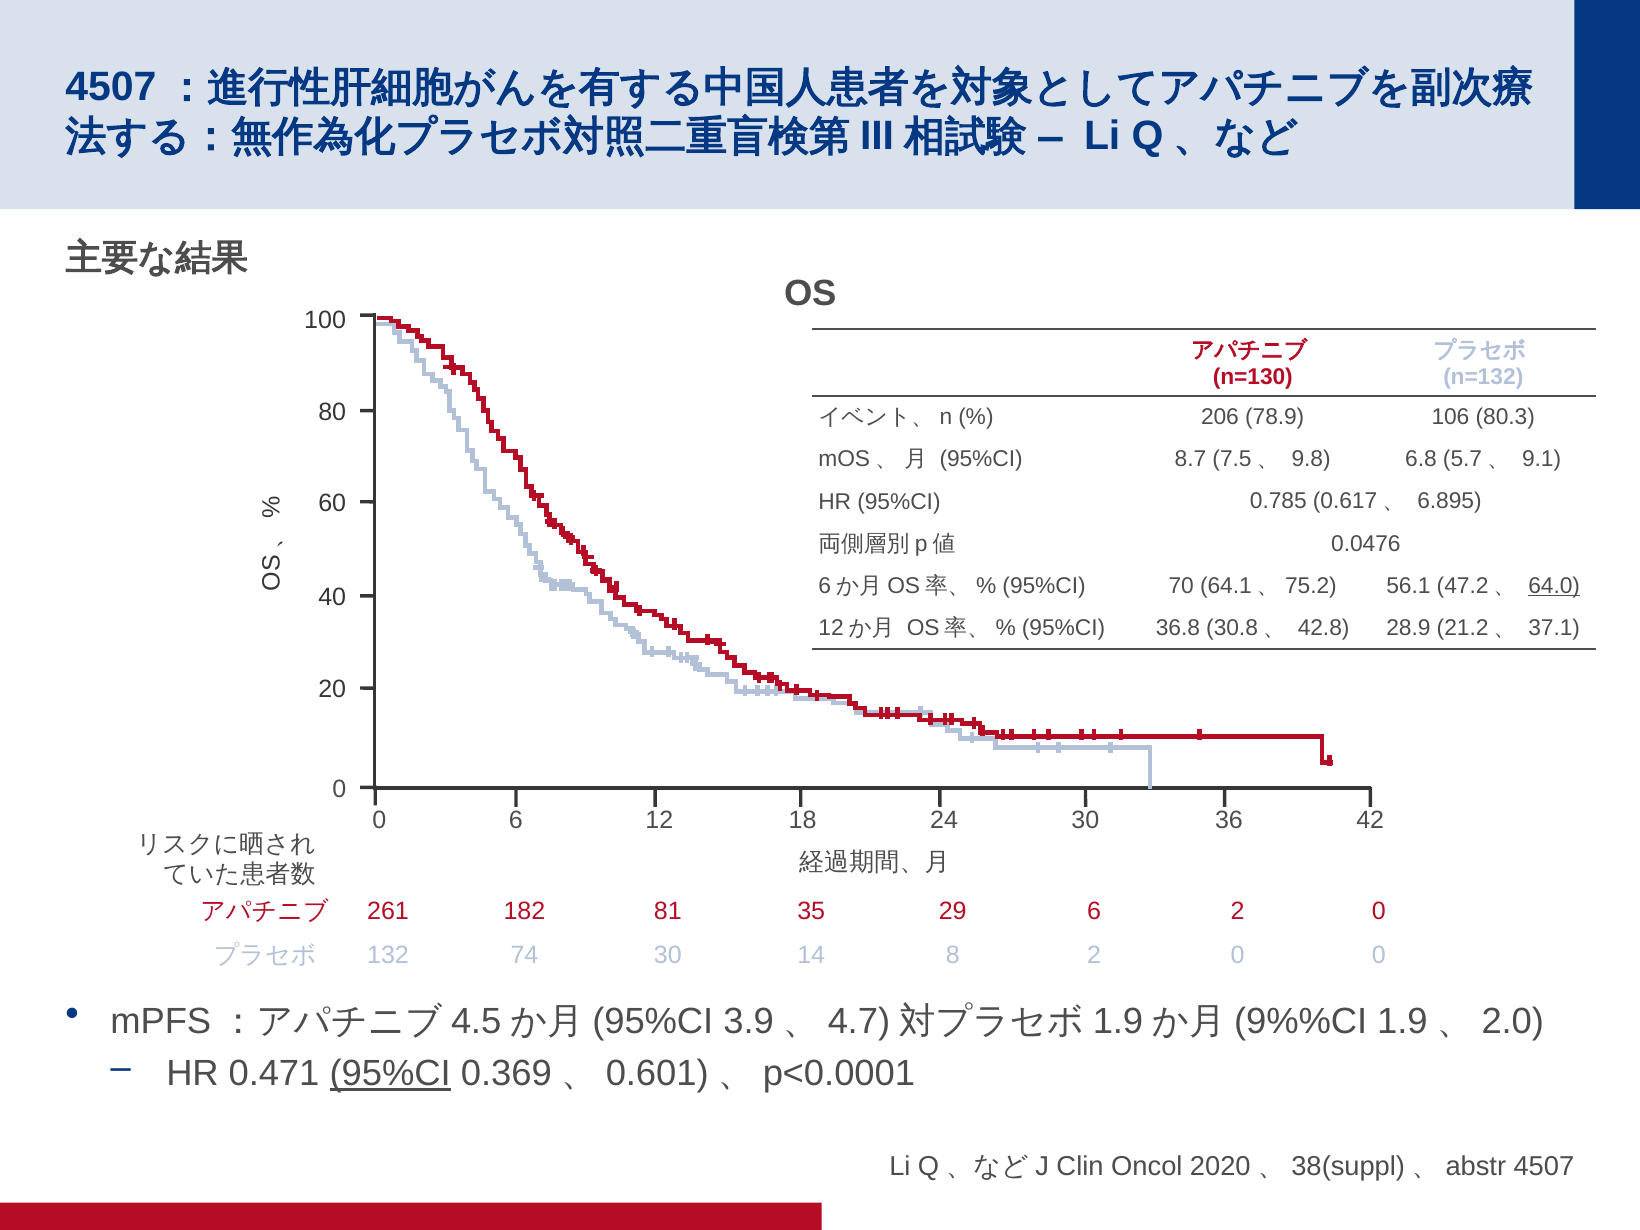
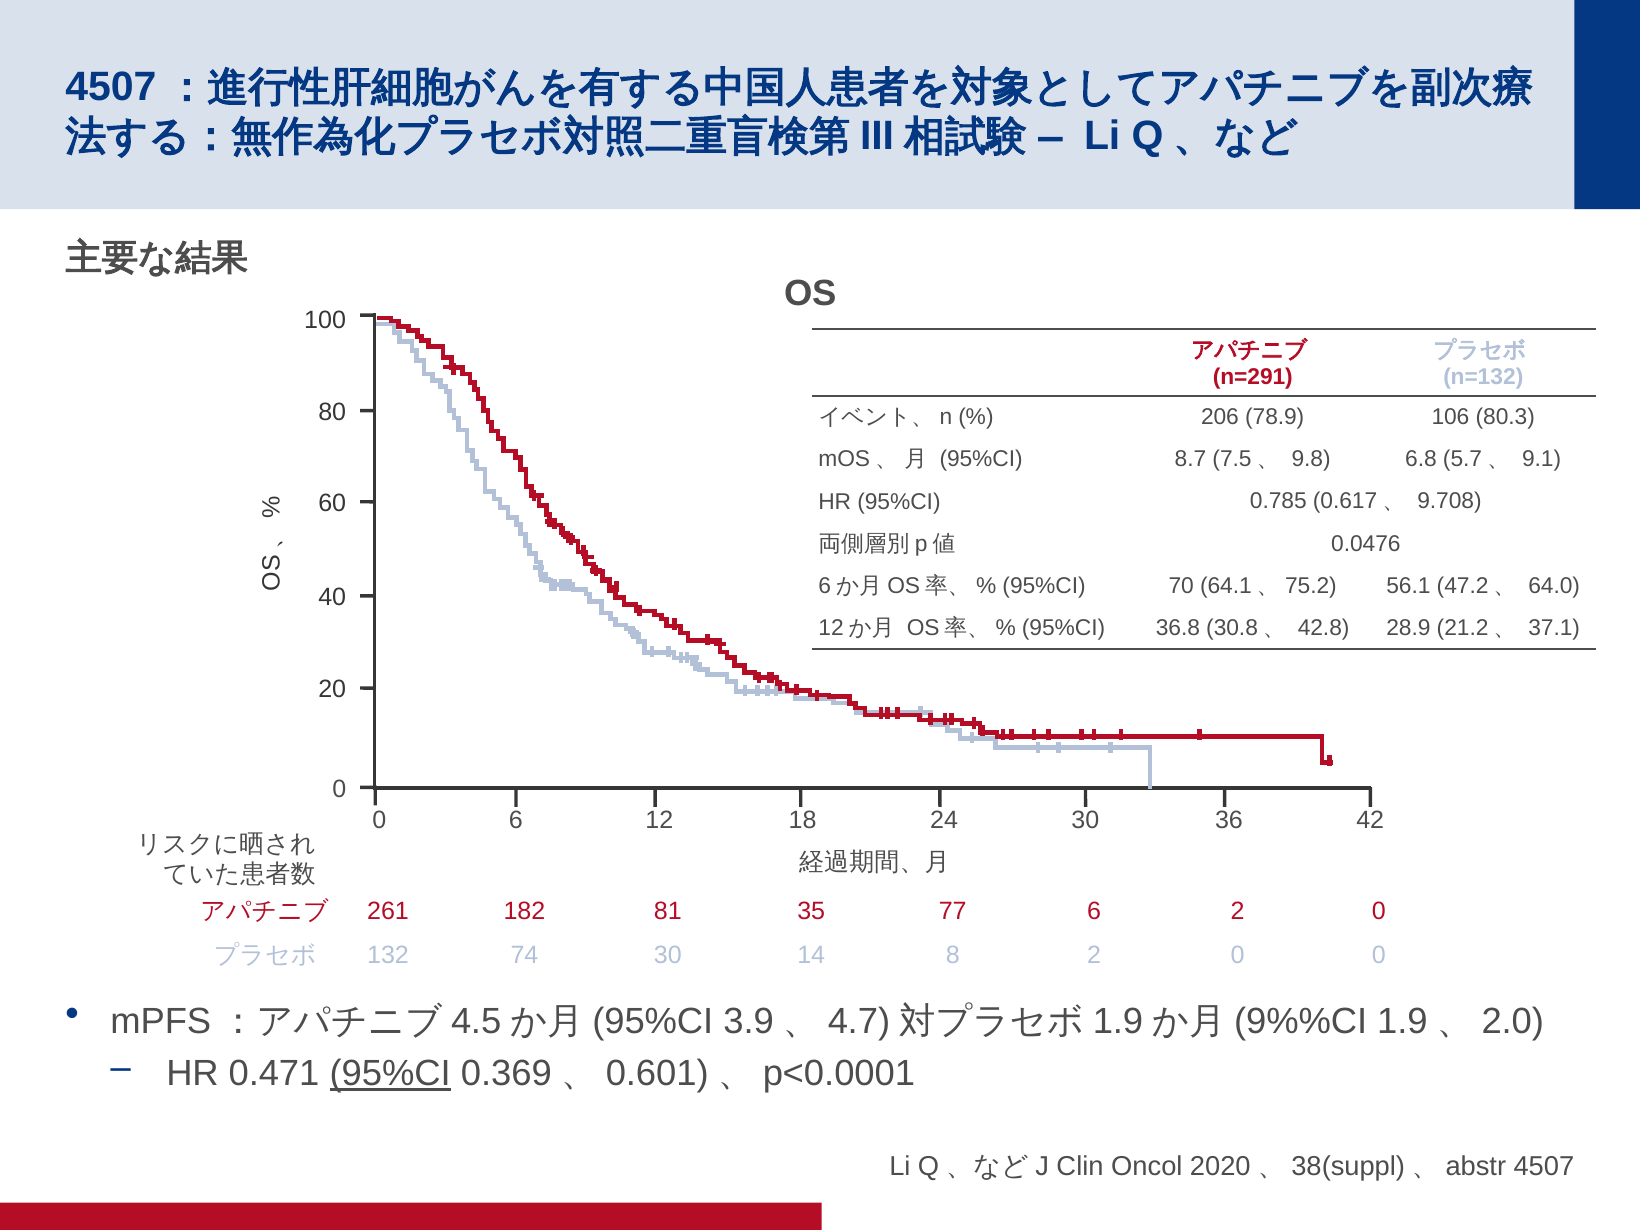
n=130: n=130 -> n=291
6.895: 6.895 -> 9.708
64.0 underline: present -> none
29: 29 -> 77
